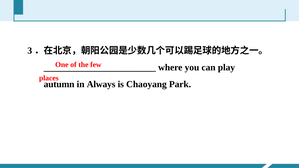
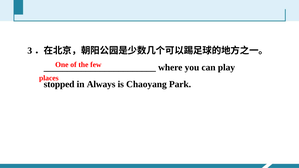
autumn: autumn -> stopped
